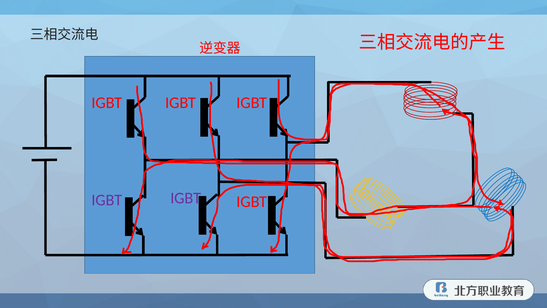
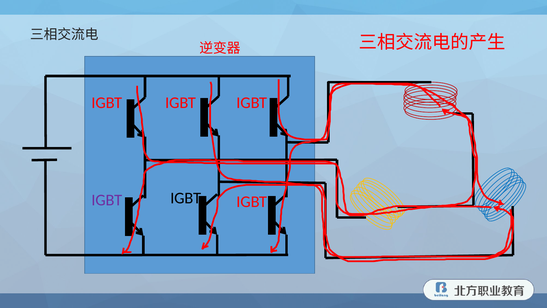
IGBT at (186, 198) colour: purple -> black
